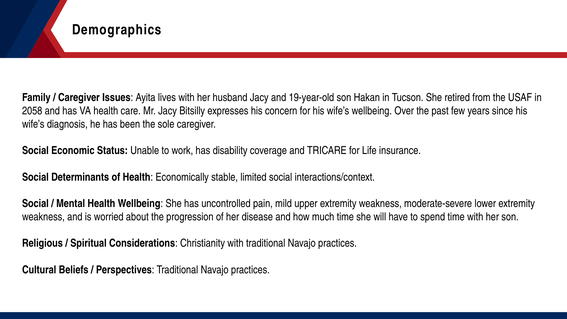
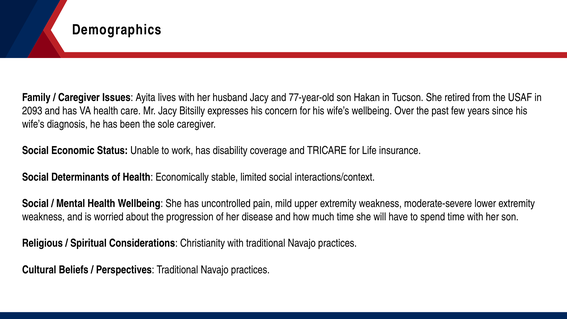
19-year-old: 19-year-old -> 77-year-old
2058: 2058 -> 2093
